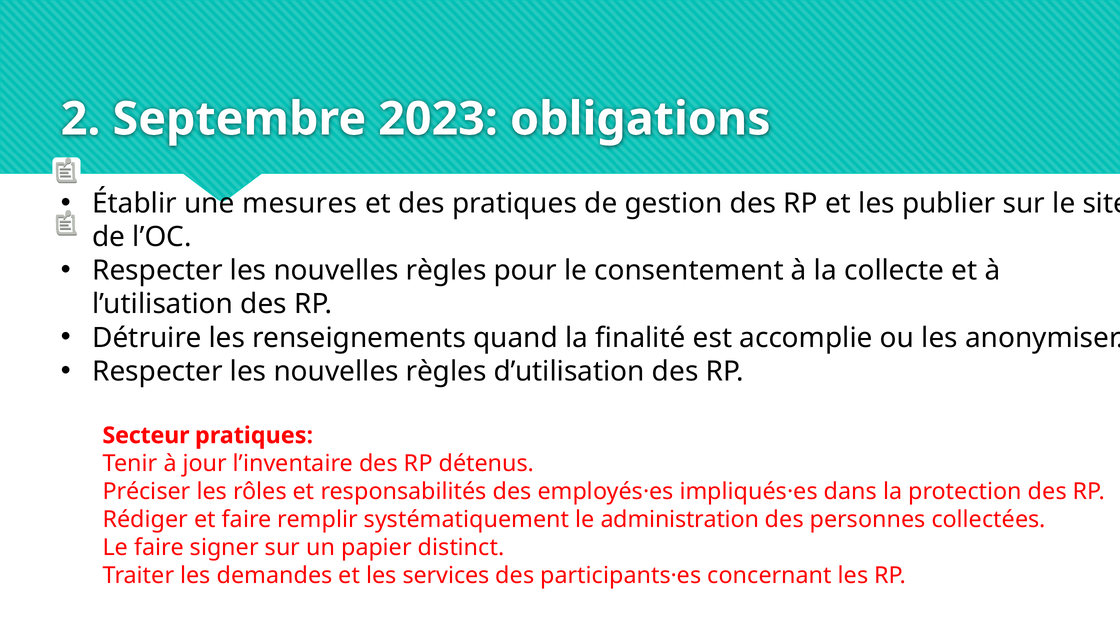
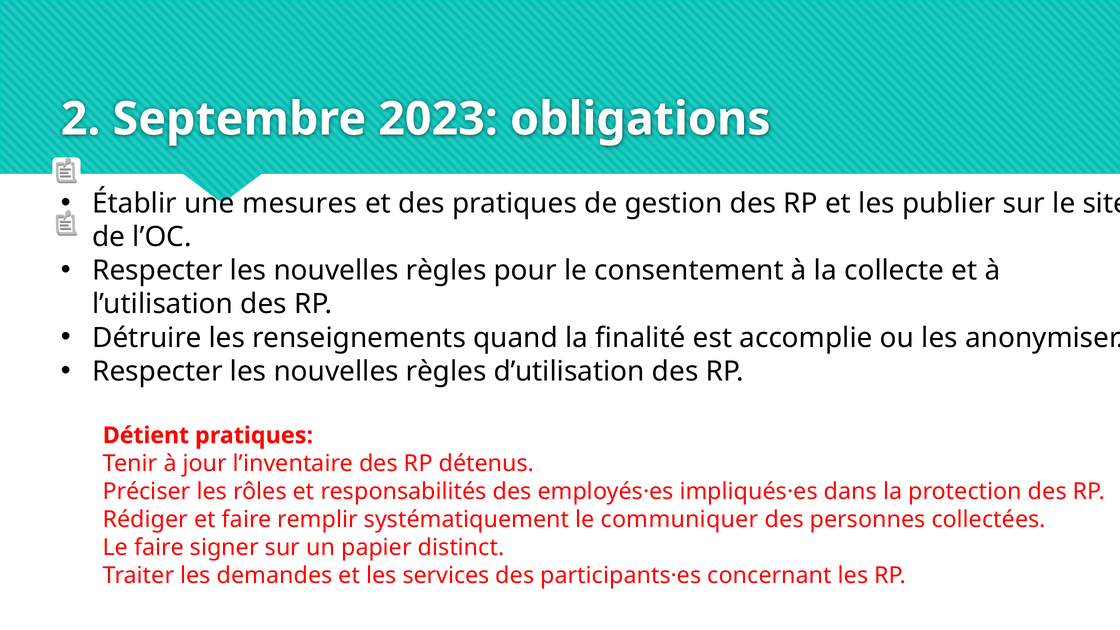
Secteur: Secteur -> Détient
administration: administration -> communiquer
